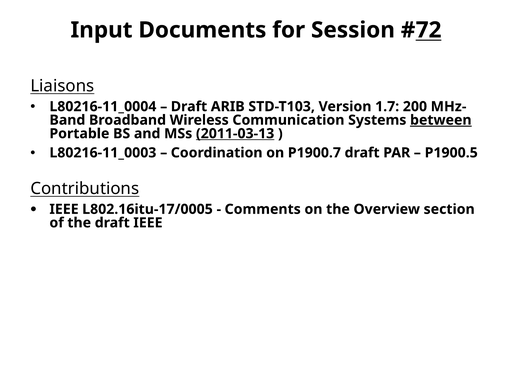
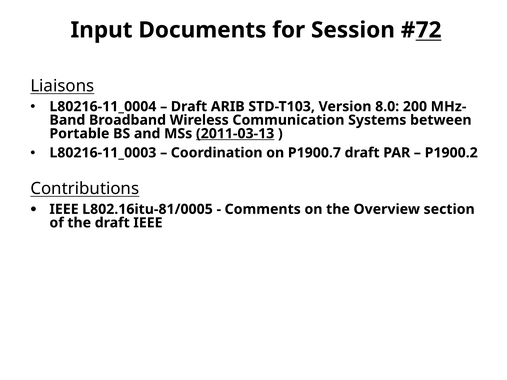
1.7: 1.7 -> 8.0
between underline: present -> none
P1900.5: P1900.5 -> P1900.2
L802.16itu-17/0005: L802.16itu-17/0005 -> L802.16itu-81/0005
